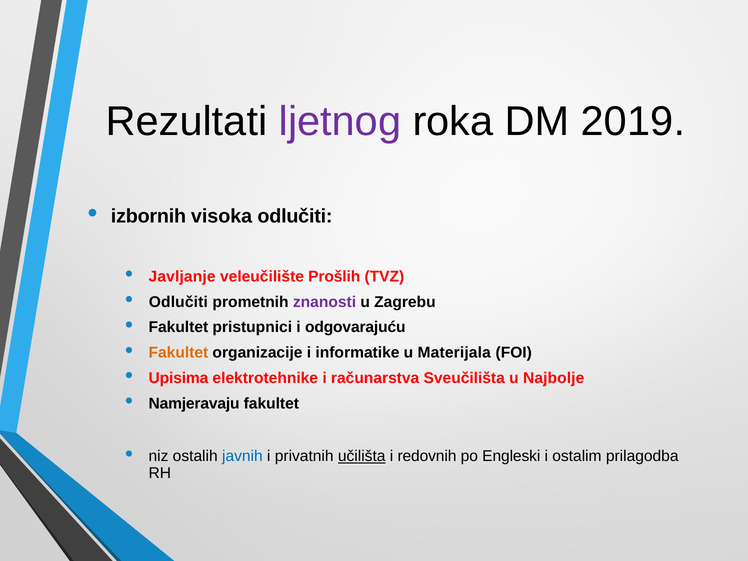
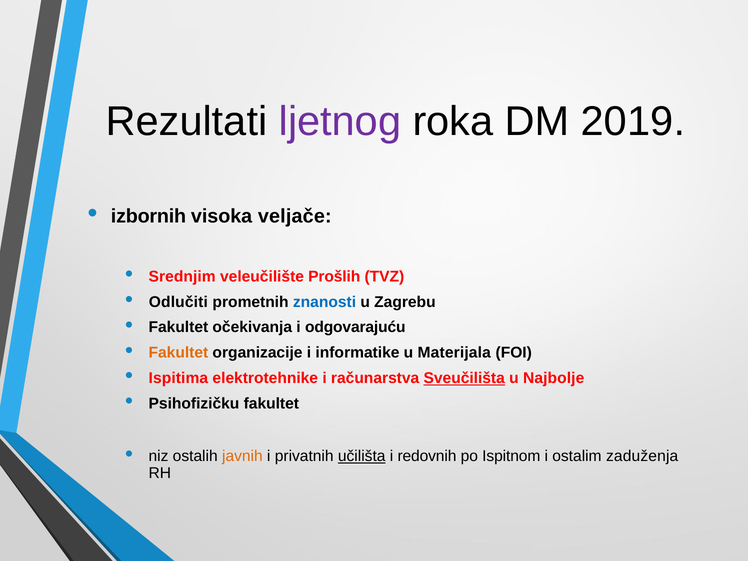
visoka odlučiti: odlučiti -> veljače
Javljanje: Javljanje -> Srednjim
znanosti colour: purple -> blue
pristupnici: pristupnici -> očekivanja
Upisima: Upisima -> Ispitima
Sveučilišta underline: none -> present
Namjeravaju: Namjeravaju -> Psihofizičku
javnih colour: blue -> orange
Engleski: Engleski -> Ispitnom
prilagodba: prilagodba -> zaduženja
